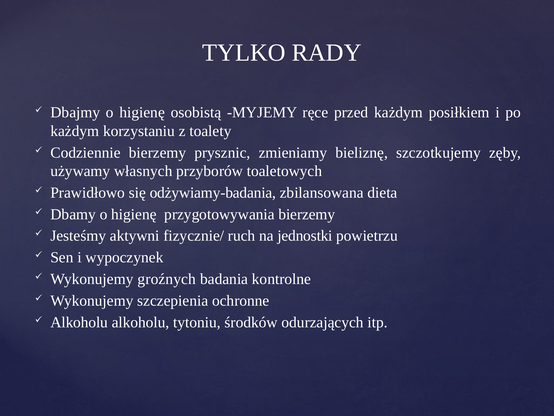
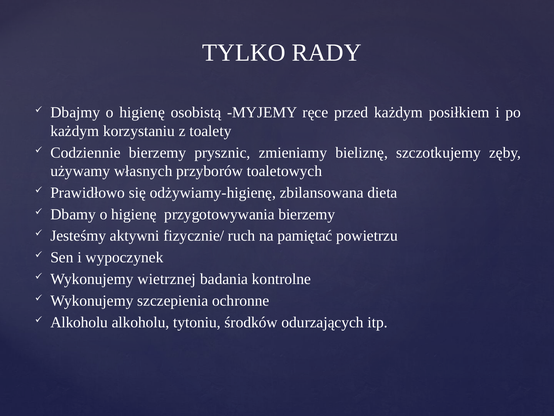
odżywiamy-badania: odżywiamy-badania -> odżywiamy-higienę
jednostki: jednostki -> pamiętać
groźnych: groźnych -> wietrznej
